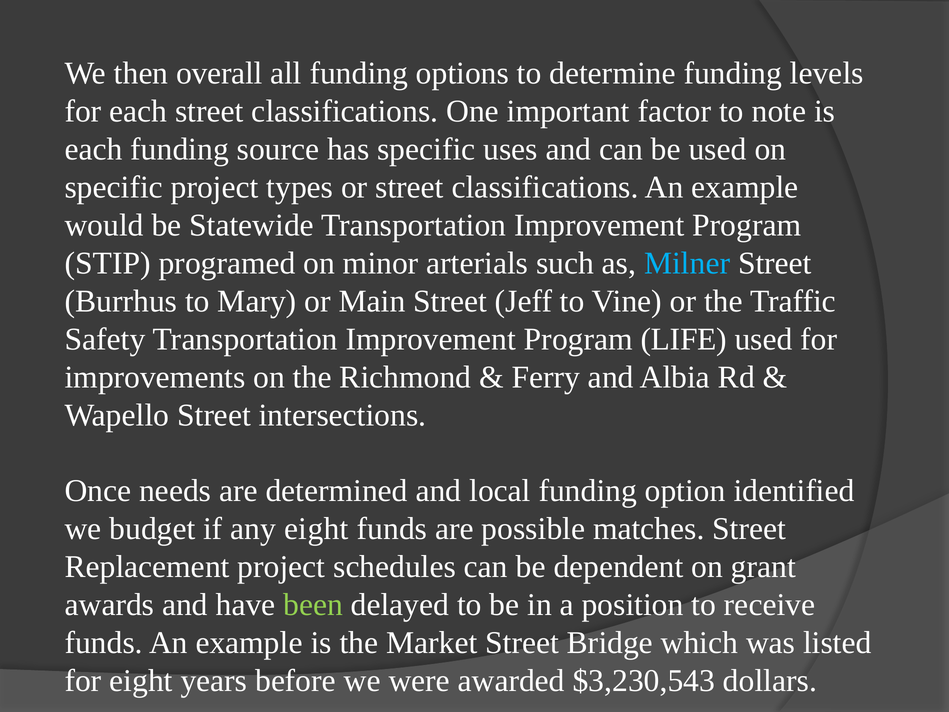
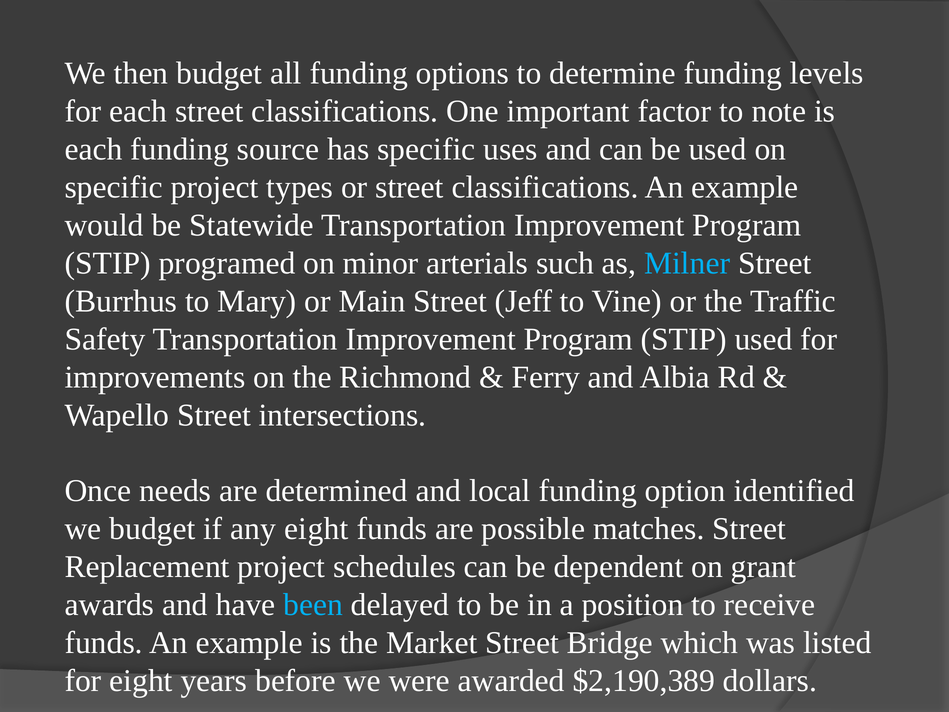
then overall: overall -> budget
LIFE at (684, 339): LIFE -> STIP
been colour: light green -> light blue
$3,230,543: $3,230,543 -> $2,190,389
